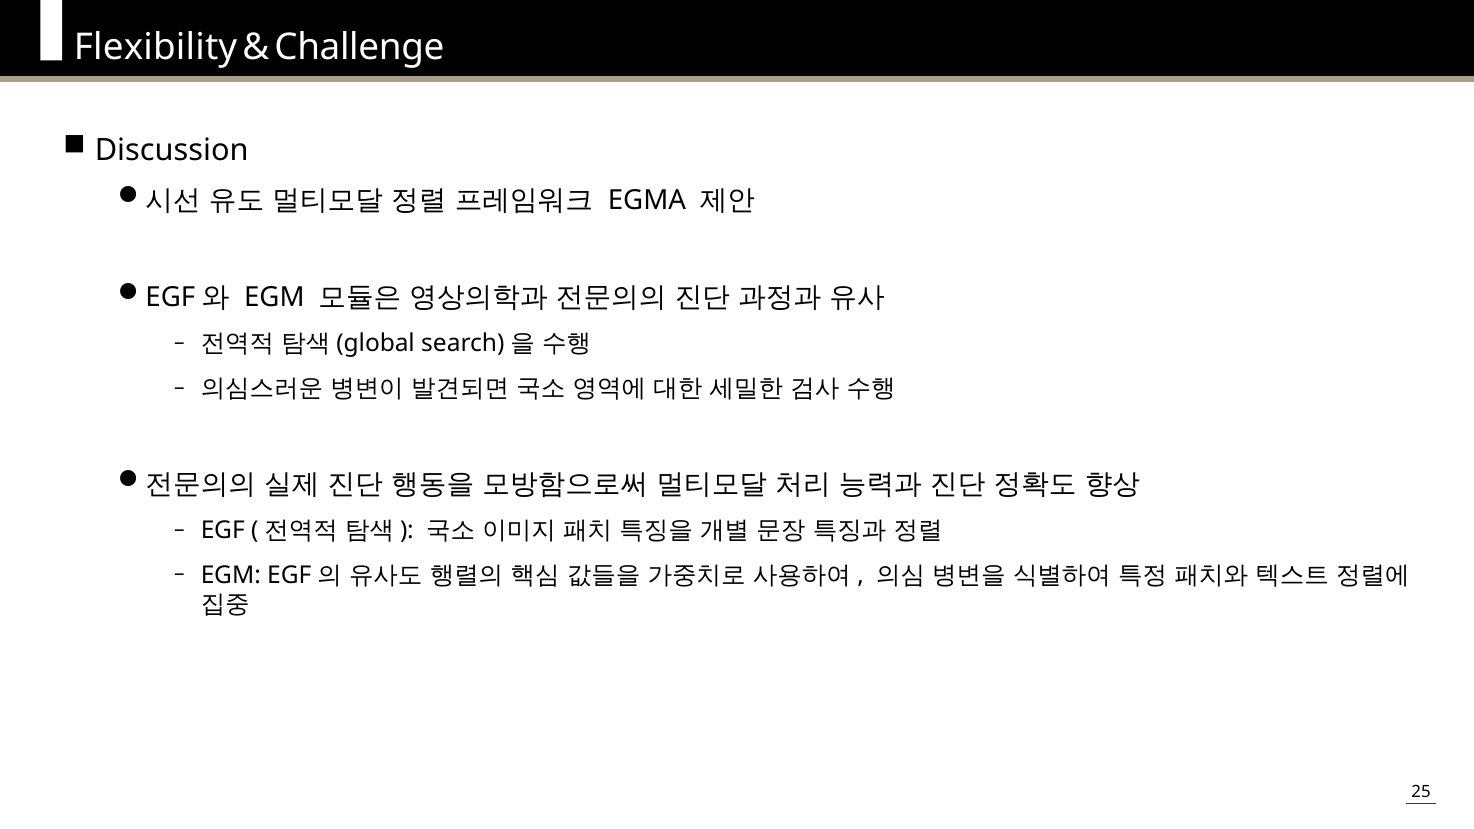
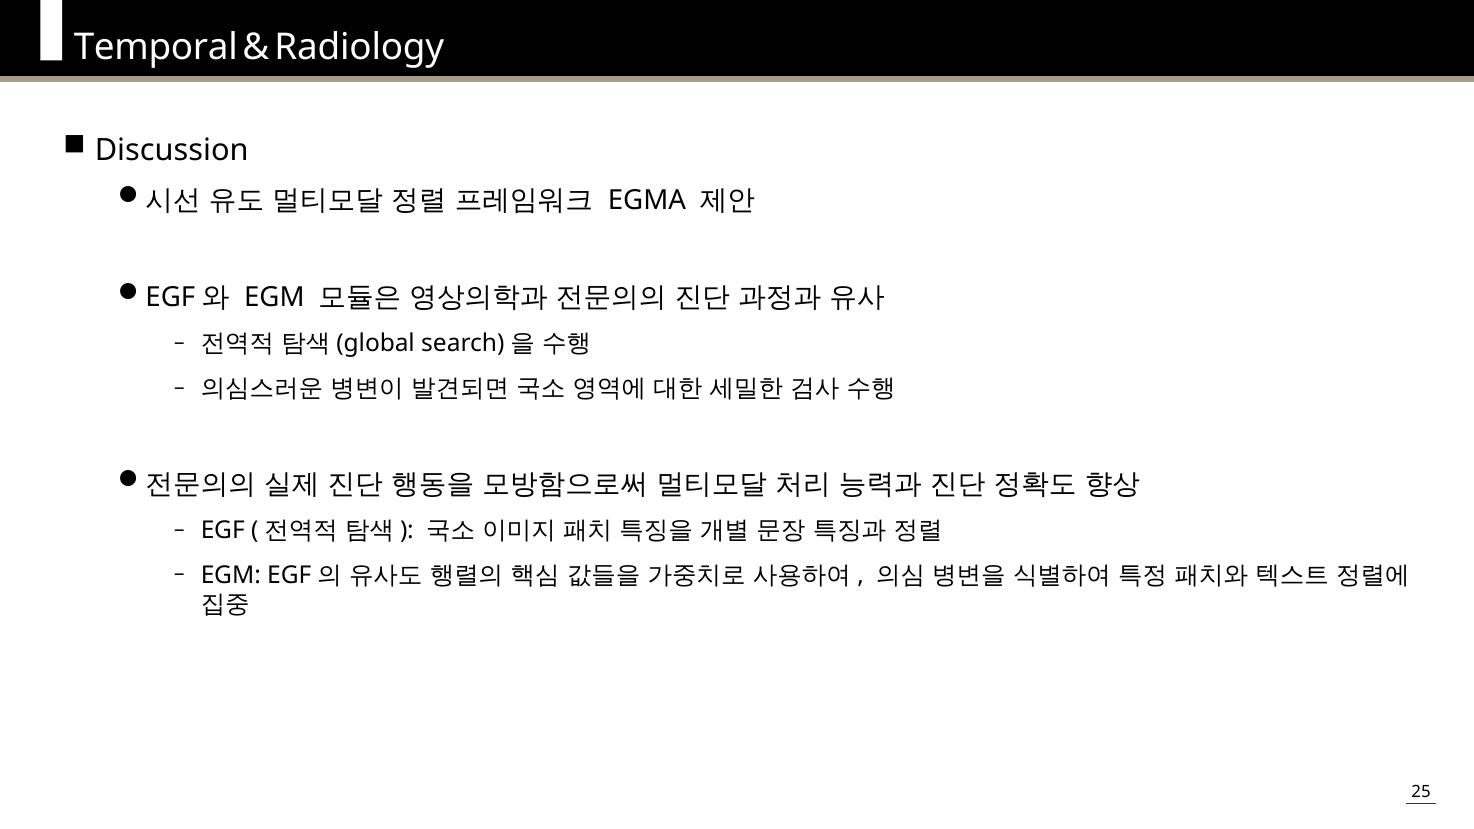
Flexibility: Flexibility -> Temporal
Challenge: Challenge -> Radiology
